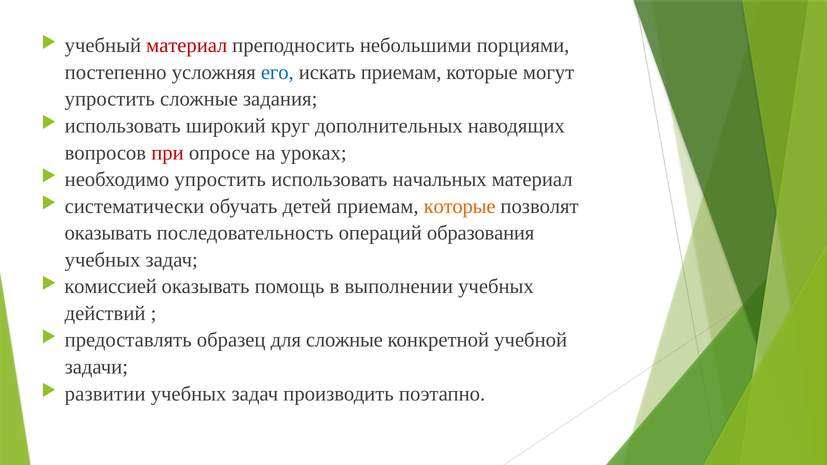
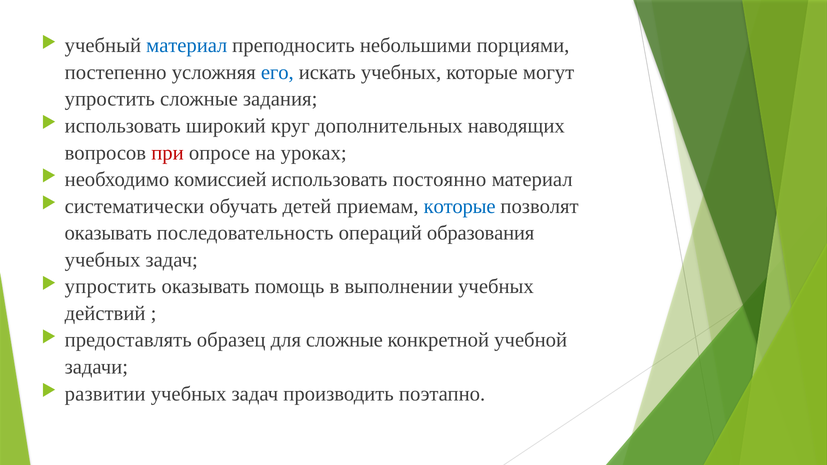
материал at (187, 46) colour: red -> blue
искать приемам: приемам -> учебных
необходимо упростить: упростить -> комиссией
начальных: начальных -> постоянно
которые at (460, 206) colour: orange -> blue
комиссией at (111, 287): комиссией -> упростить
